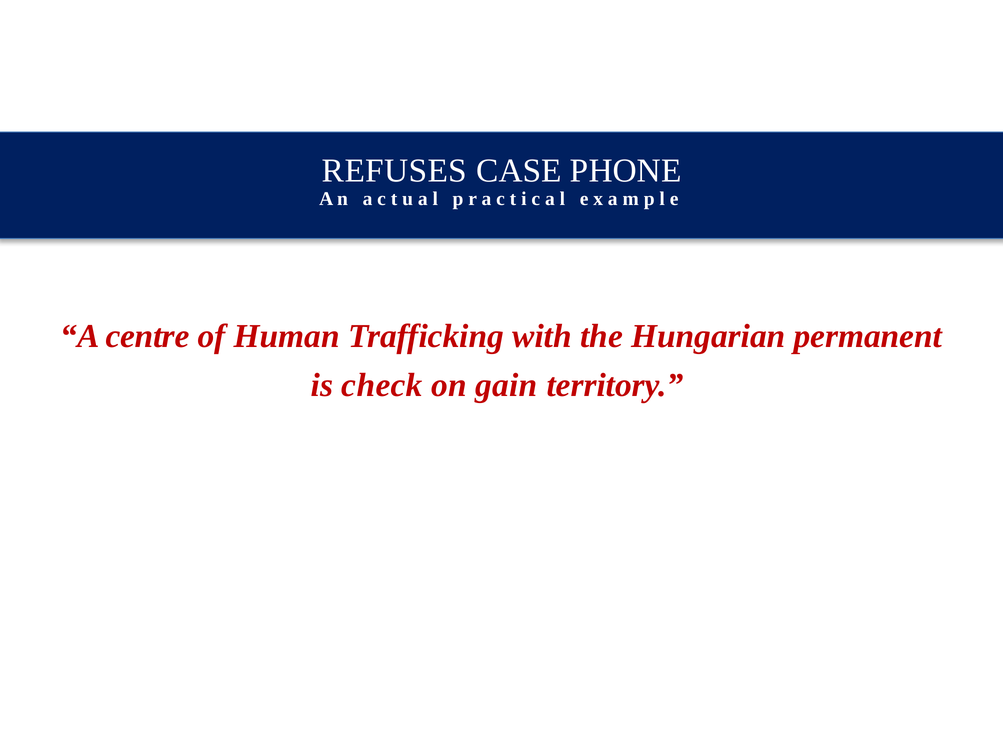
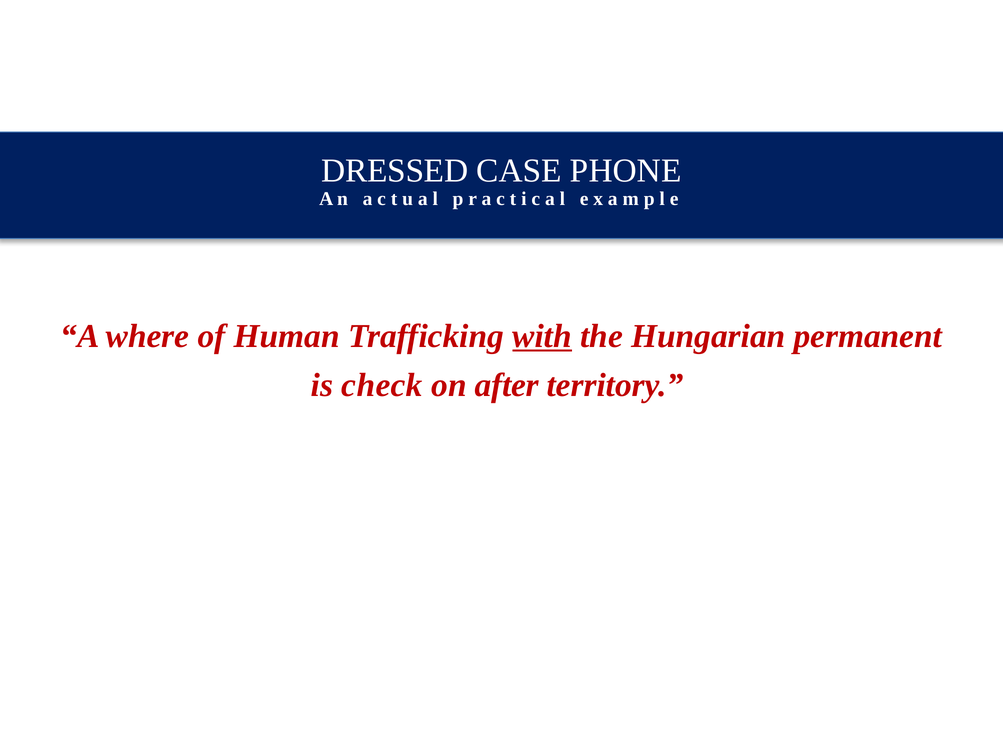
REFUSES: REFUSES -> DRESSED
centre: centre -> where
with underline: none -> present
gain: gain -> after
